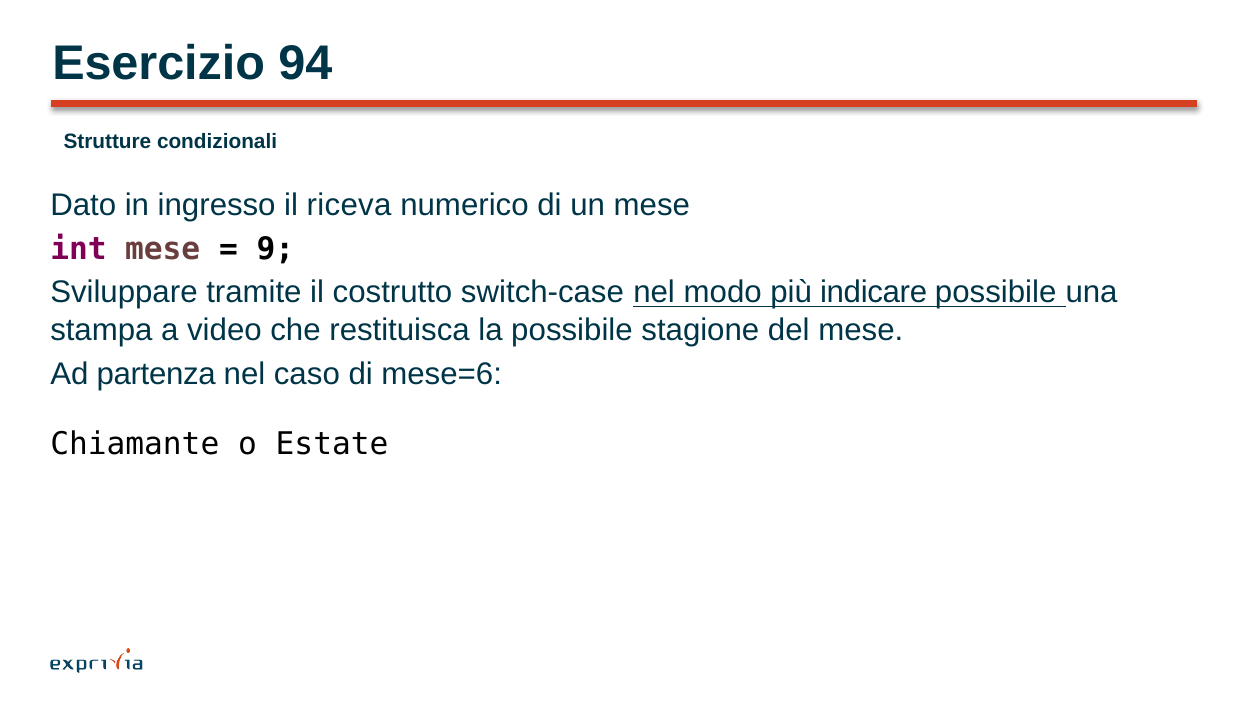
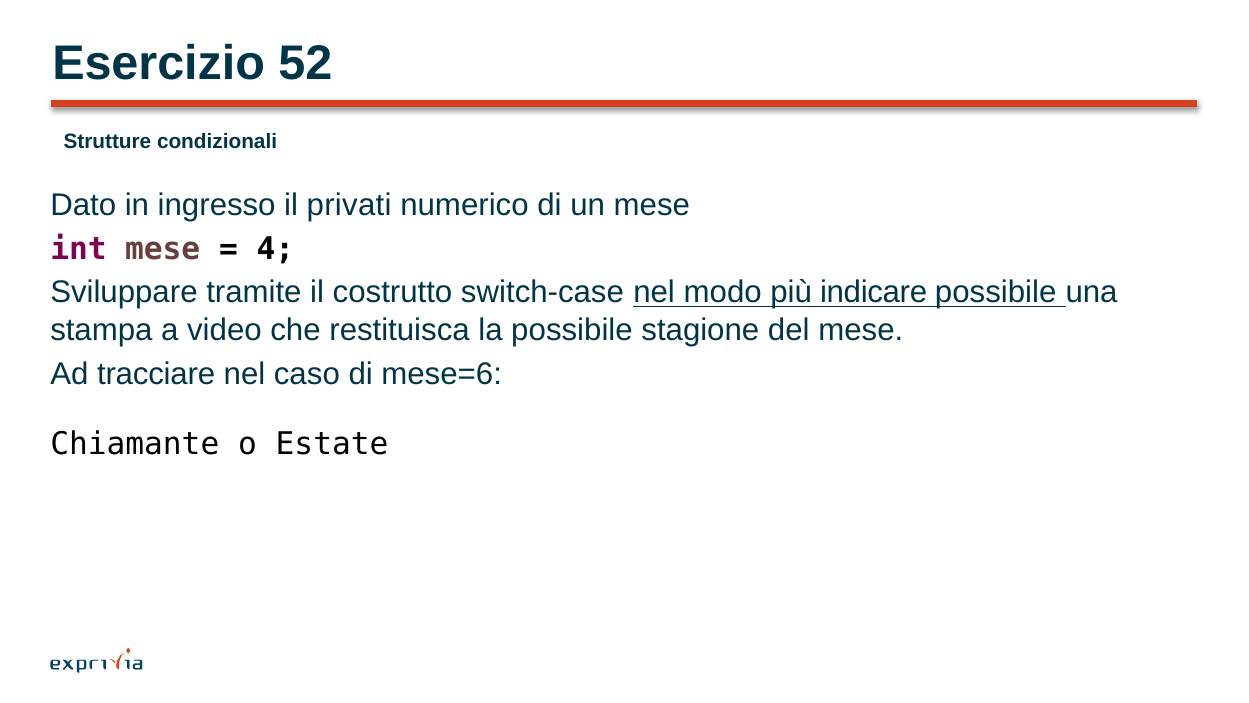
94: 94 -> 52
riceva: riceva -> privati
9: 9 -> 4
partenza: partenza -> tracciare
